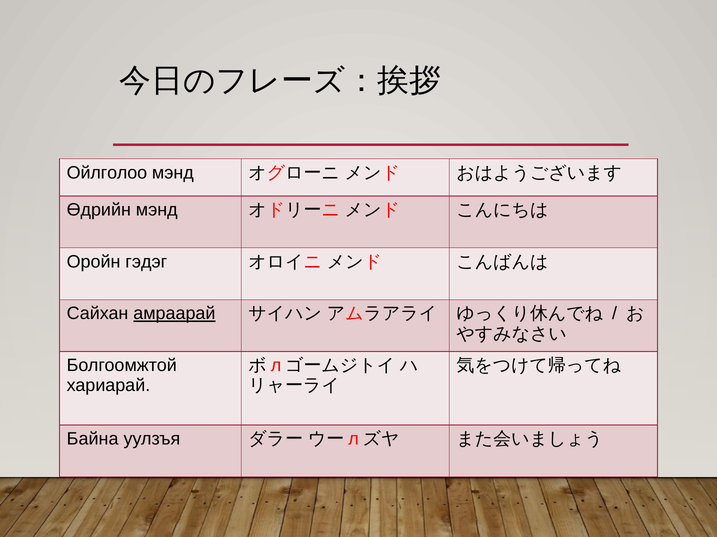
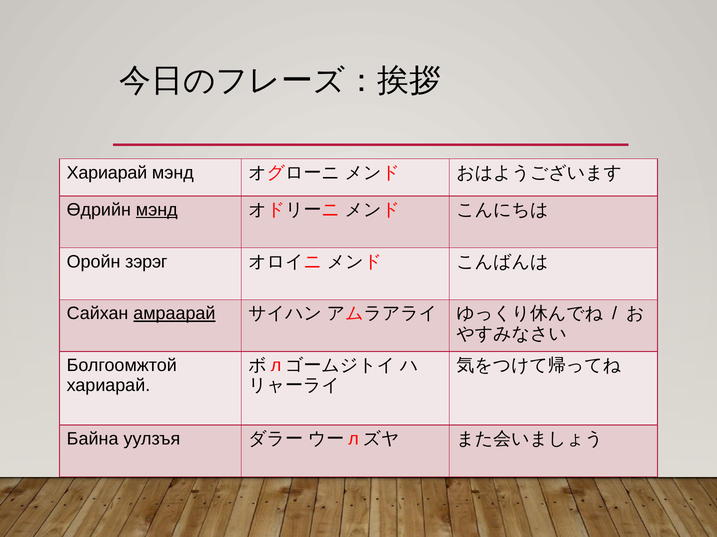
Ойлголоо at (107, 173): Ойлголоо -> Хариарай
мэнд at (157, 210) underline: none -> present
гэдэг: гэдэг -> зэрэг
